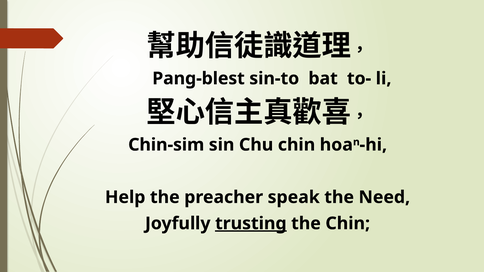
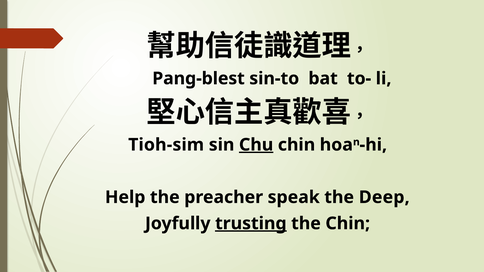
Chin-sim: Chin-sim -> Tioh-sim
Chu underline: none -> present
Need: Need -> Deep
